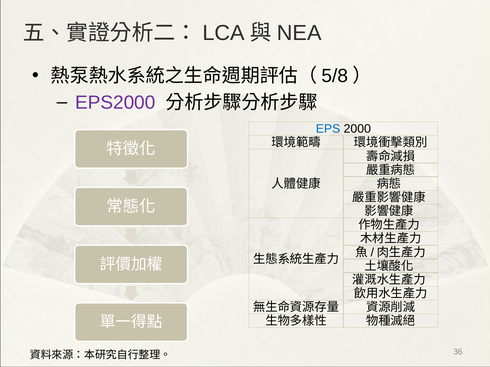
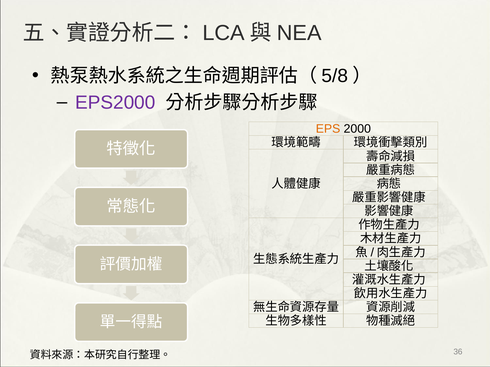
EPS colour: blue -> orange
